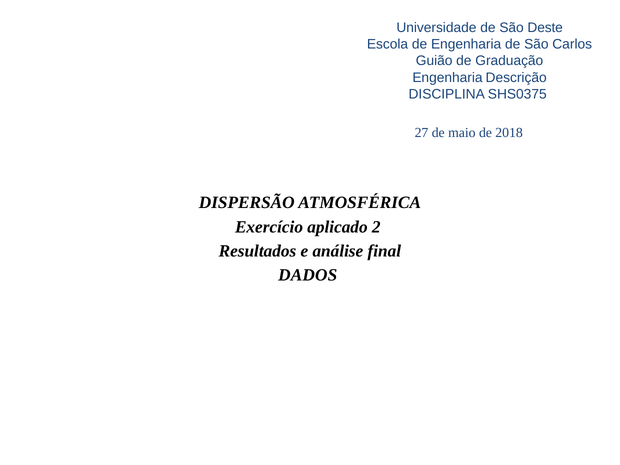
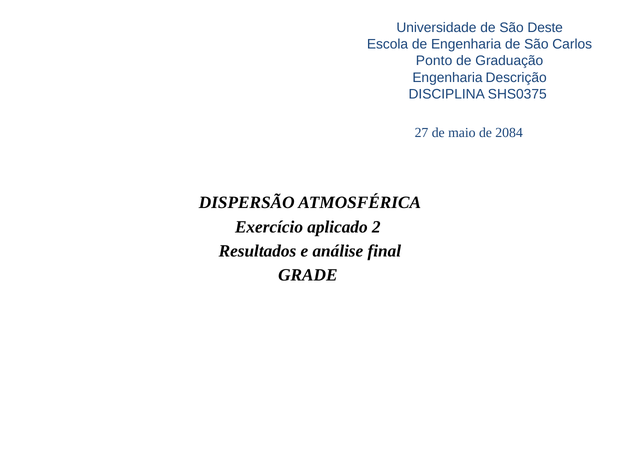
Guião: Guião -> Ponto
2018: 2018 -> 2084
DADOS: DADOS -> GRADE
